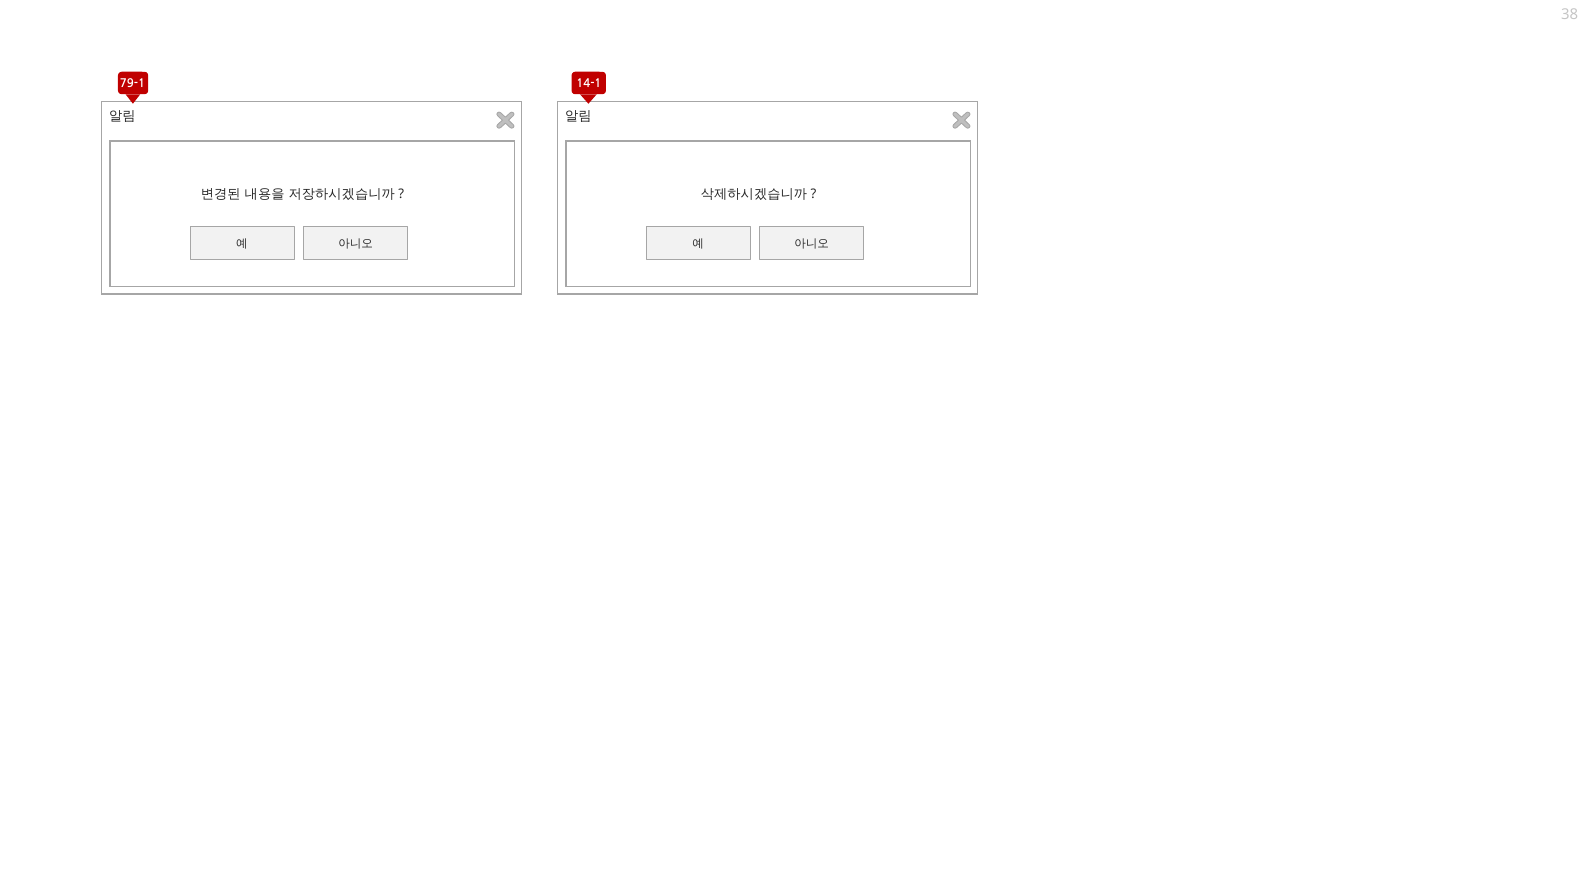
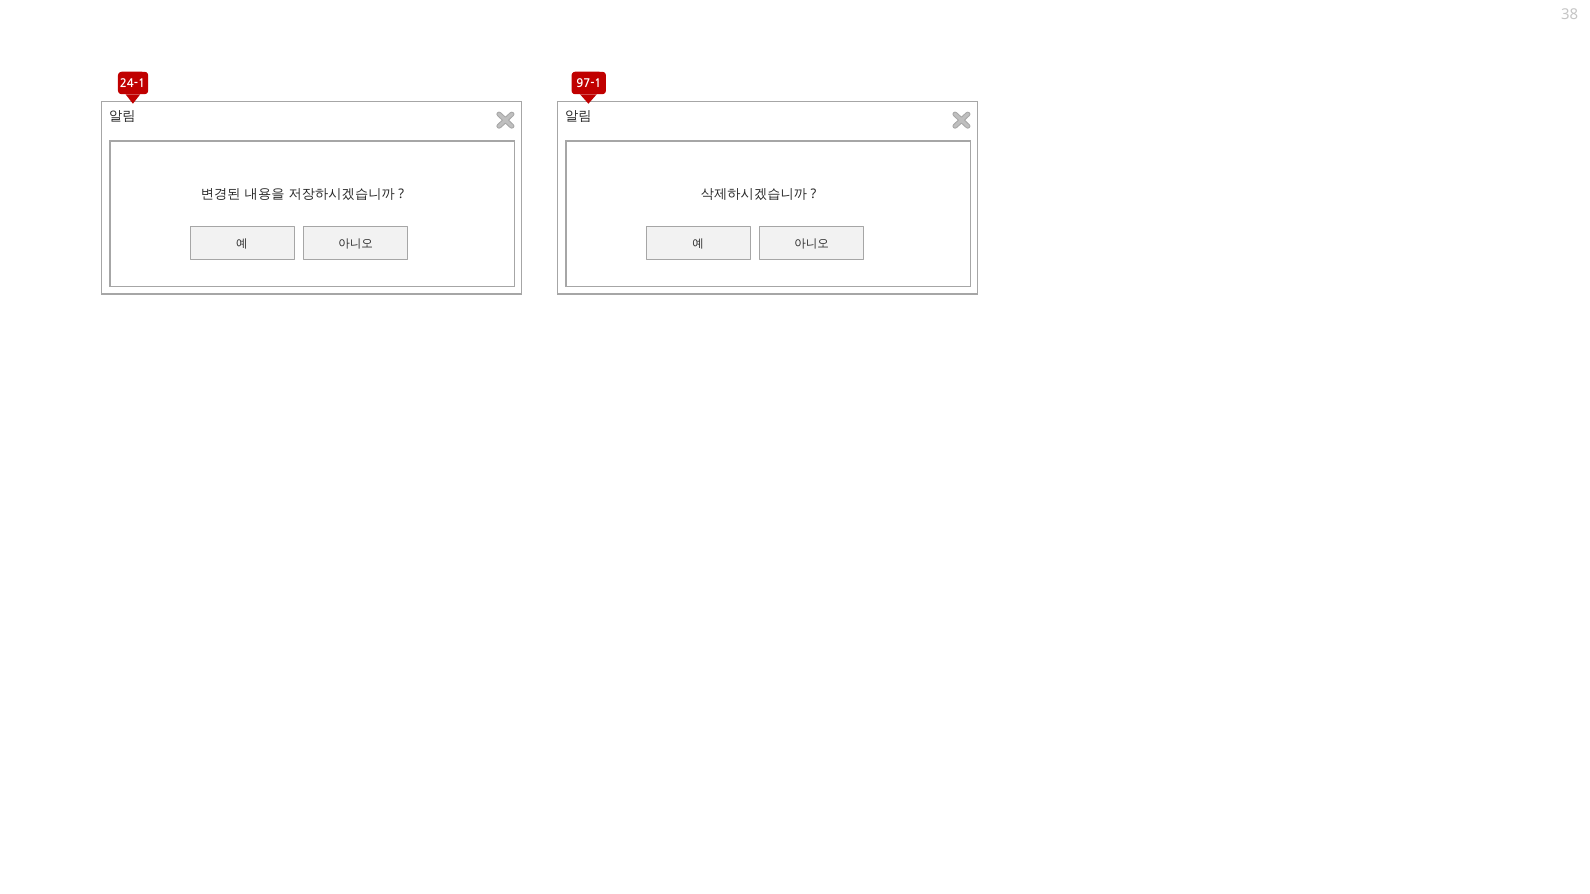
79-1: 79-1 -> 24-1
14-1: 14-1 -> 97-1
